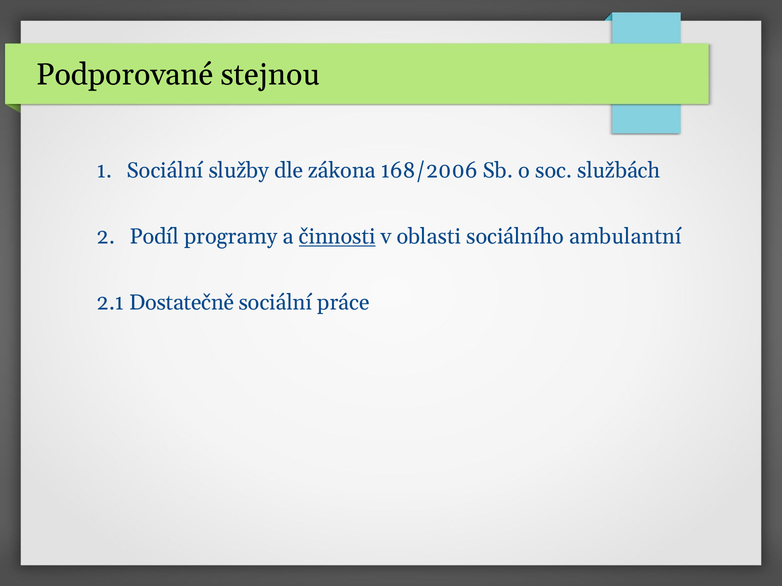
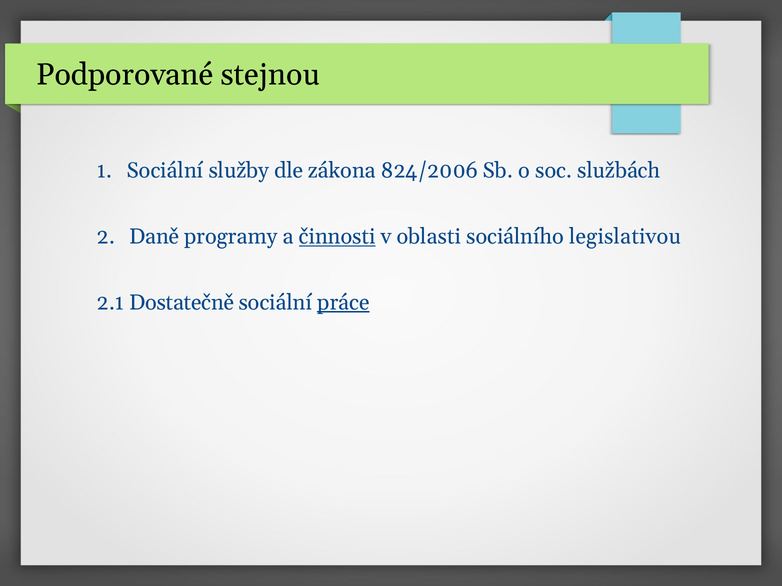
168/2006: 168/2006 -> 824/2006
Podíl: Podíl -> Daně
ambulantní: ambulantní -> legislativou
práce underline: none -> present
